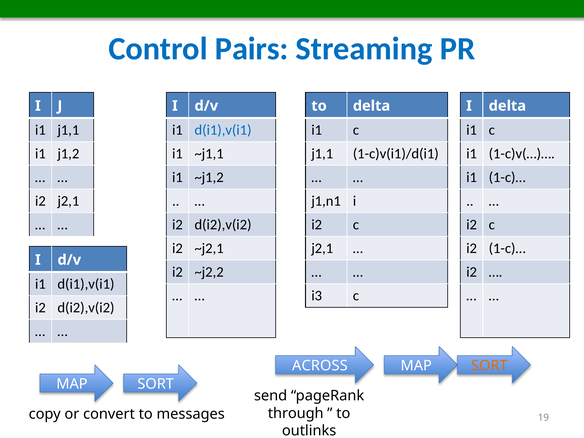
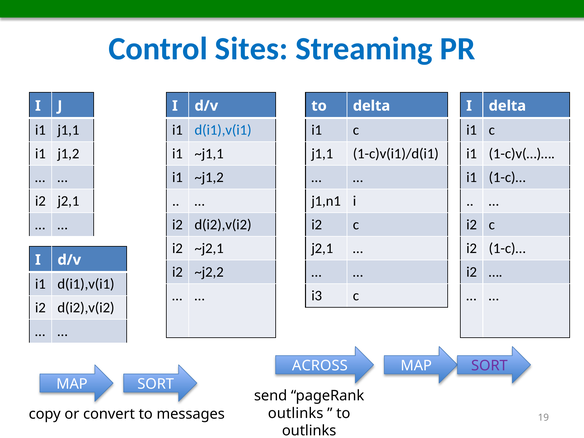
Pairs: Pairs -> Sites
SORT at (489, 366) colour: orange -> purple
through at (296, 413): through -> outlinks
